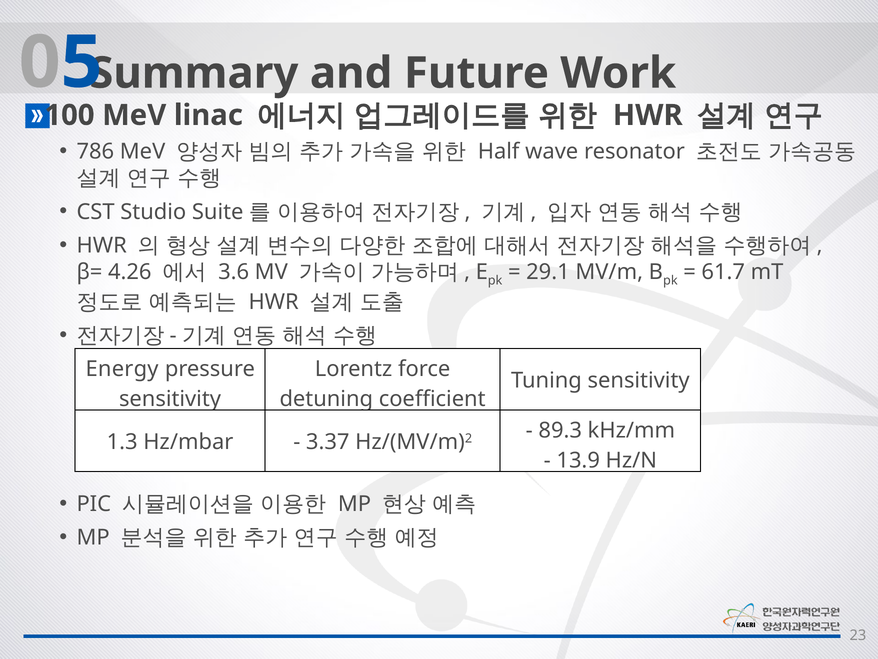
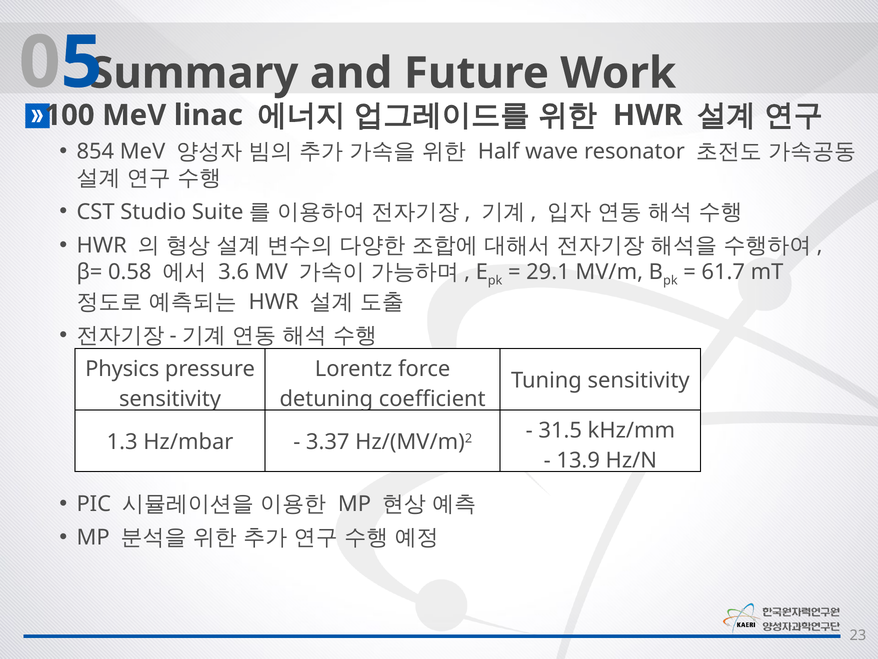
786: 786 -> 854
4.26: 4.26 -> 0.58
Energy: Energy -> Physics
89.3: 89.3 -> 31.5
